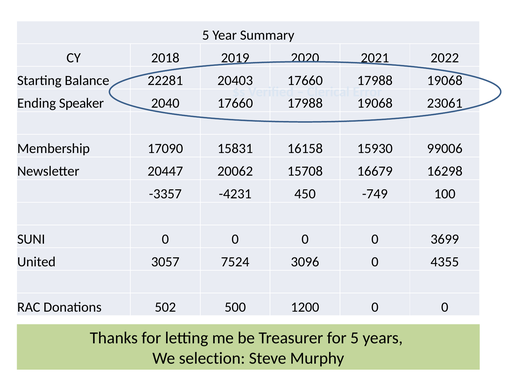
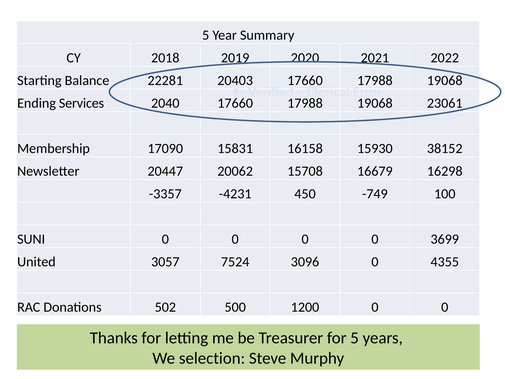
Speaker: Speaker -> Services
99006: 99006 -> 38152
